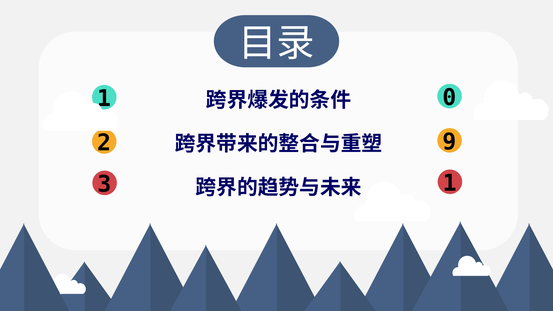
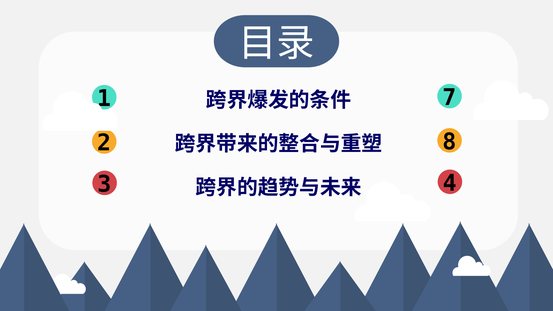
0: 0 -> 7
9: 9 -> 8
3 1: 1 -> 4
